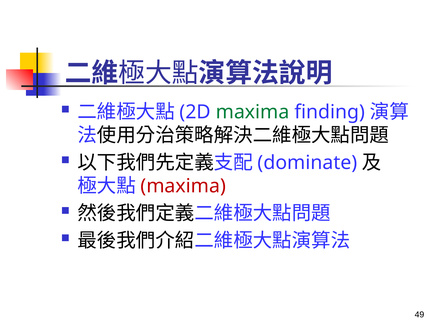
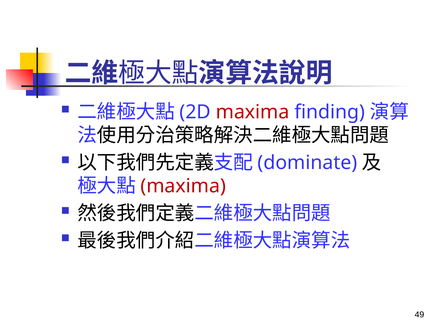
maxima at (253, 112) colour: green -> red
